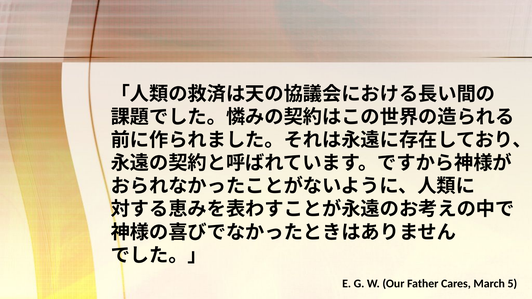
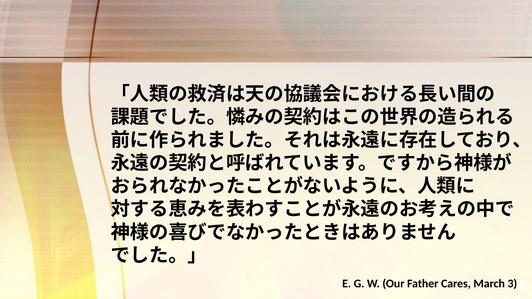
5: 5 -> 3
